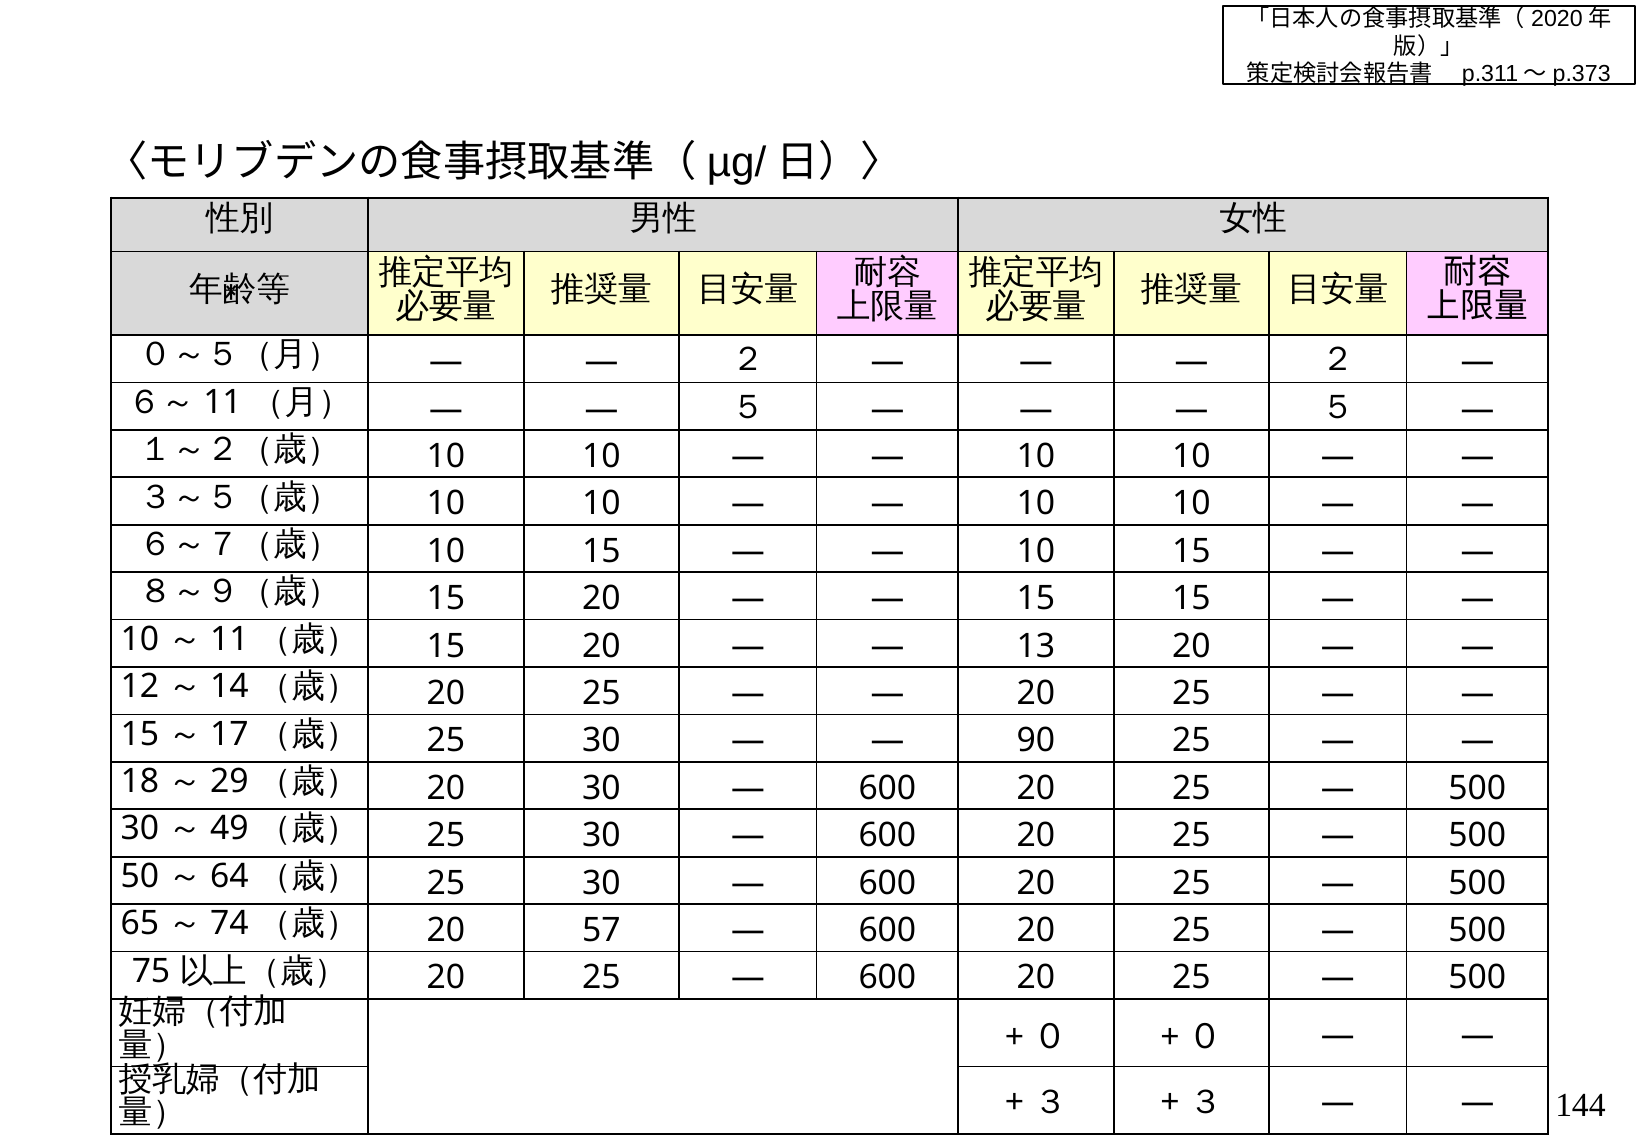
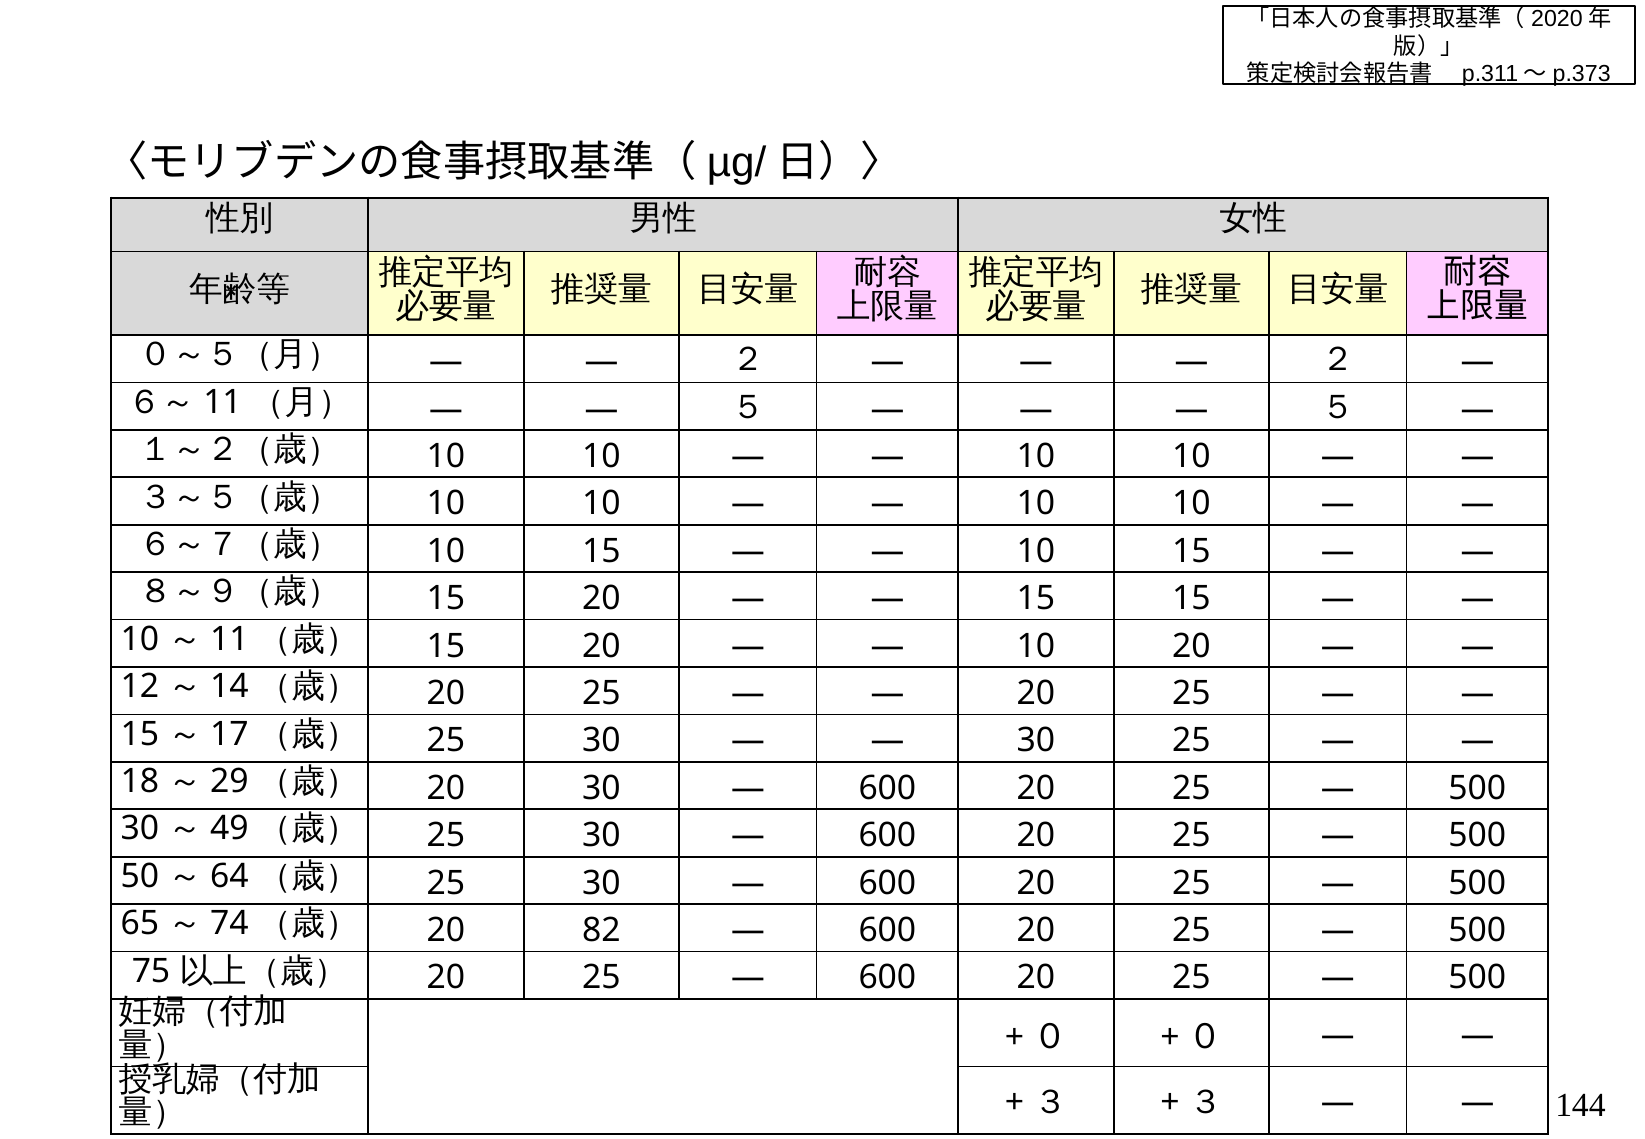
13 at (1036, 646): 13 -> 10
90 at (1036, 741): 90 -> 30
57: 57 -> 82
